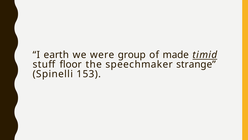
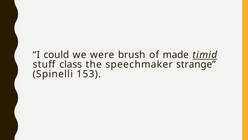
earth: earth -> could
group: group -> brush
floor: floor -> class
